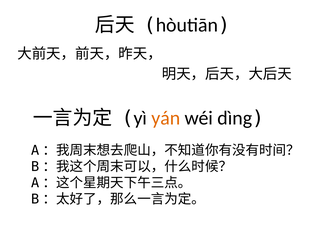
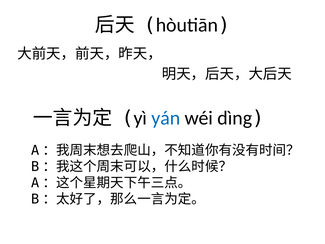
yán colour: orange -> blue
